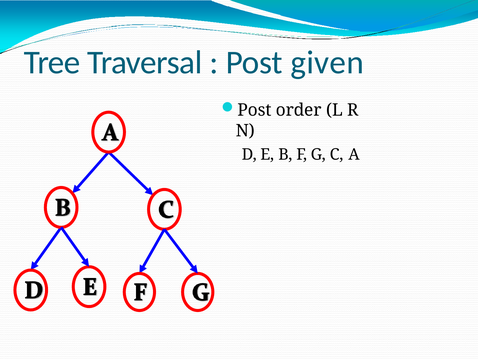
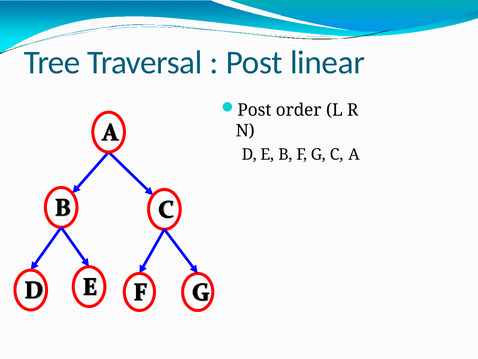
given: given -> linear
